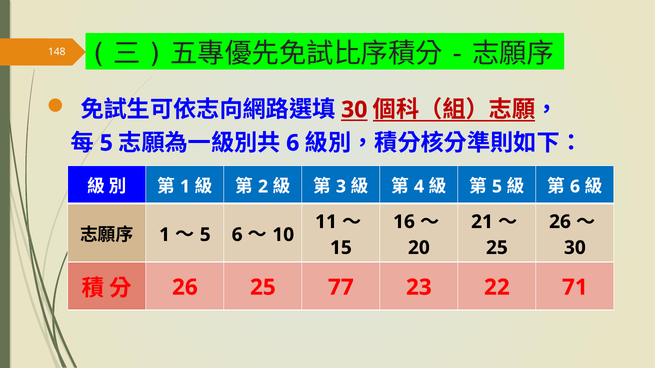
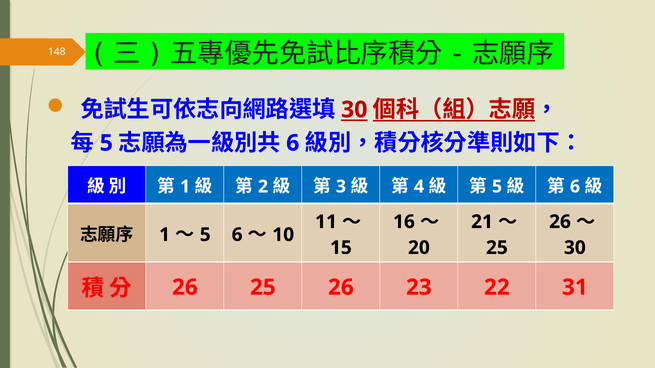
26 25 77: 77 -> 26
71: 71 -> 31
